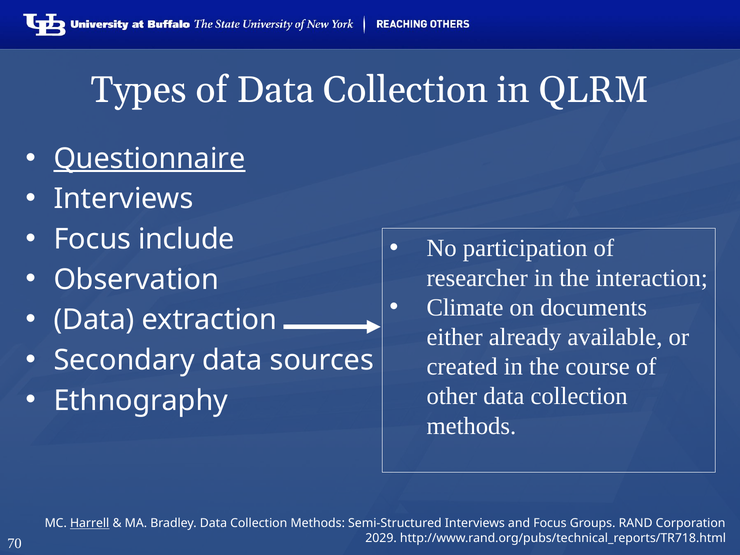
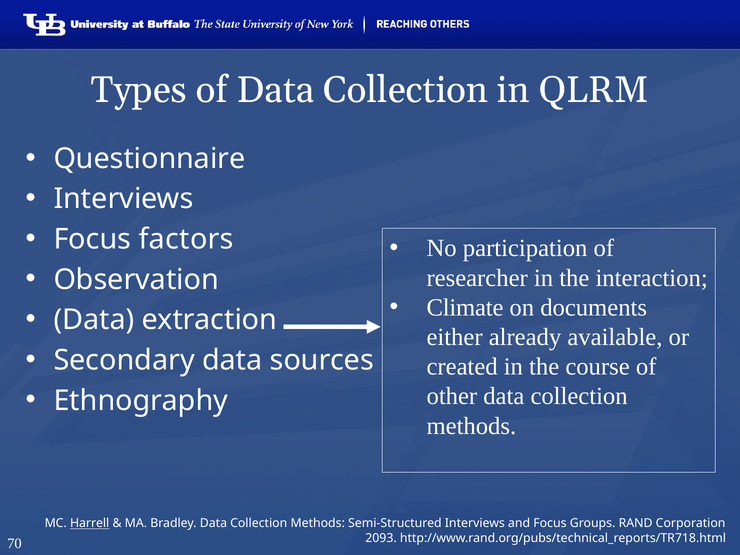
Questionnaire underline: present -> none
include: include -> factors
2029: 2029 -> 2093
